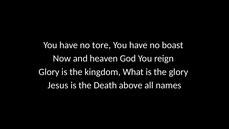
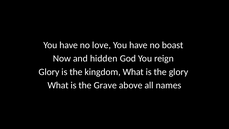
tore: tore -> love
heaven: heaven -> hidden
Jesus at (58, 85): Jesus -> What
Death: Death -> Grave
